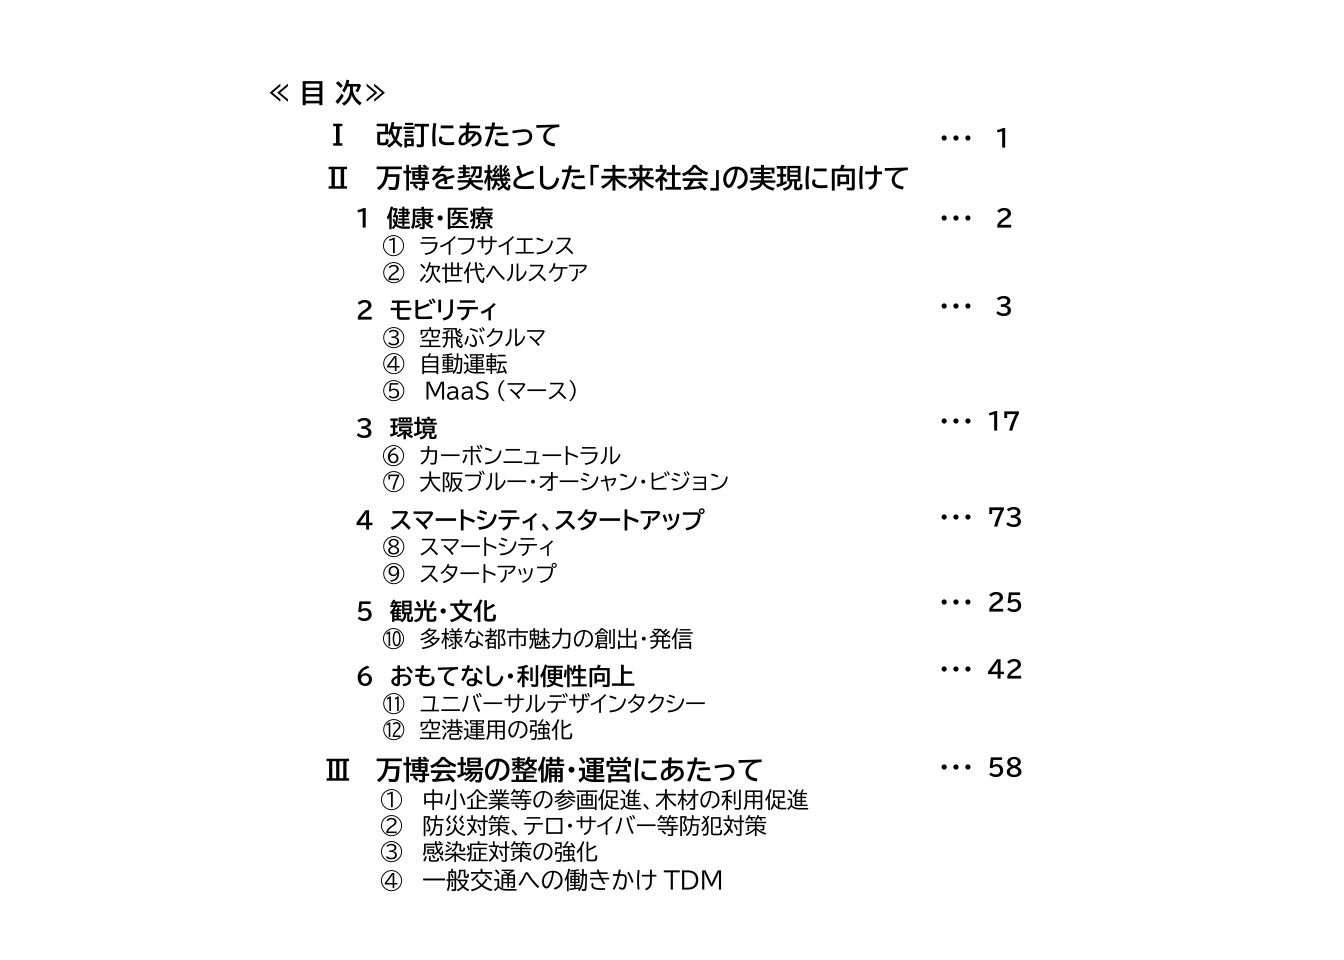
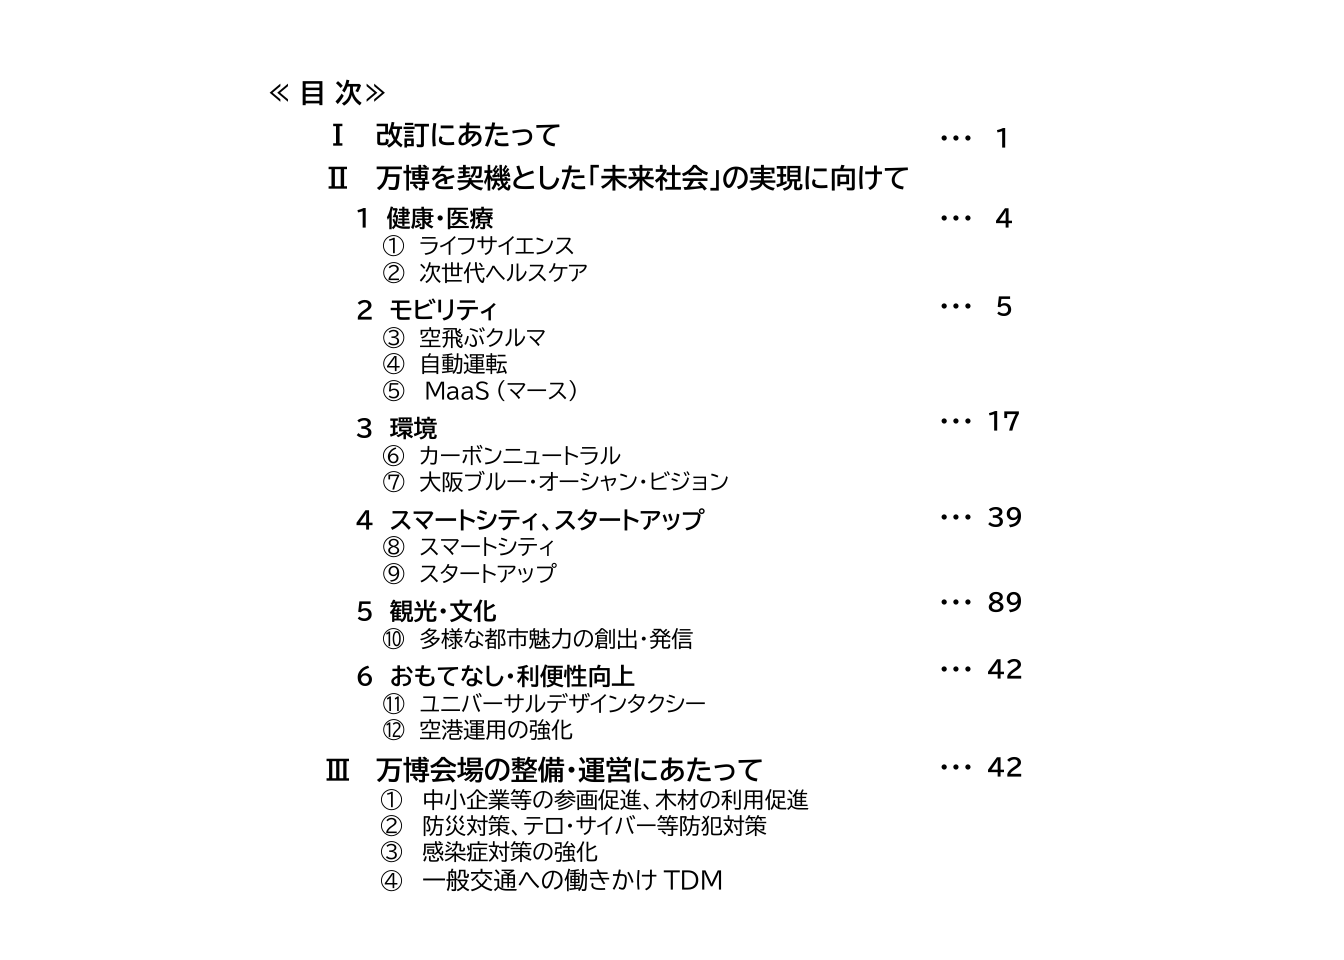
2: 2 -> 4
3: 3 -> 5
73: 73 -> 39
25: 25 -> 89
58 at (1005, 769): 58 -> 42
